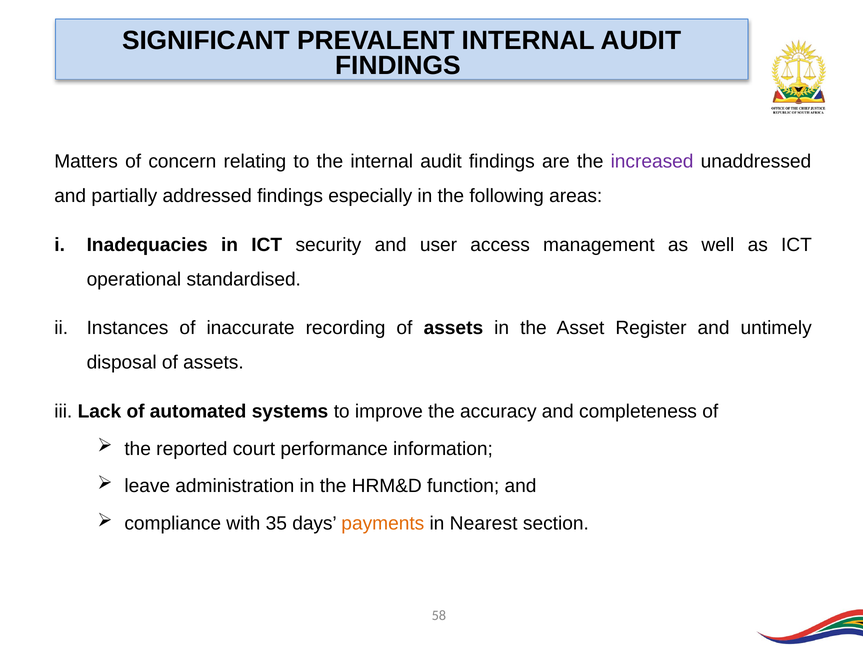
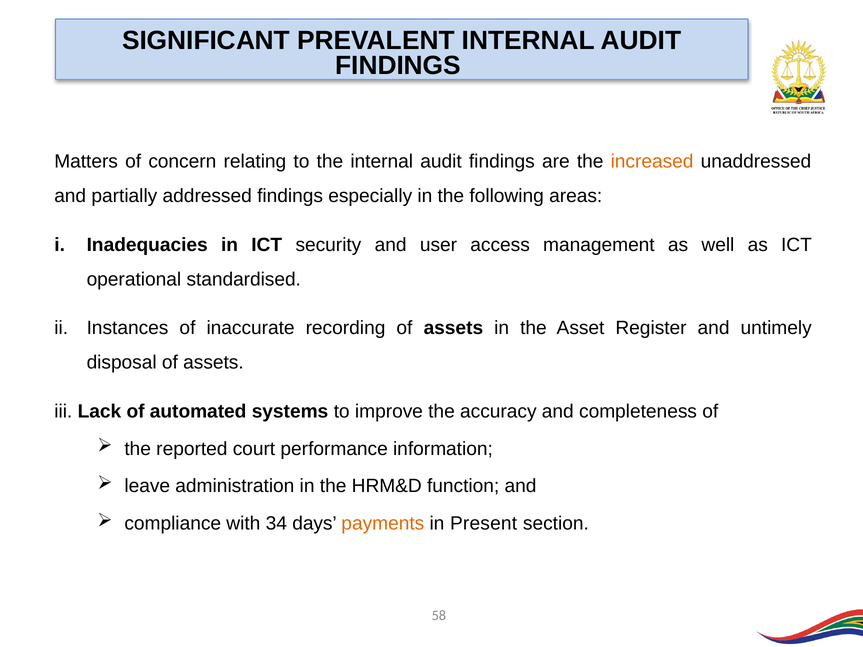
increased colour: purple -> orange
35: 35 -> 34
Nearest: Nearest -> Present
